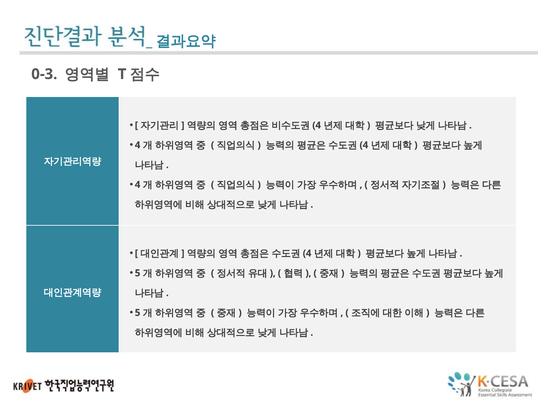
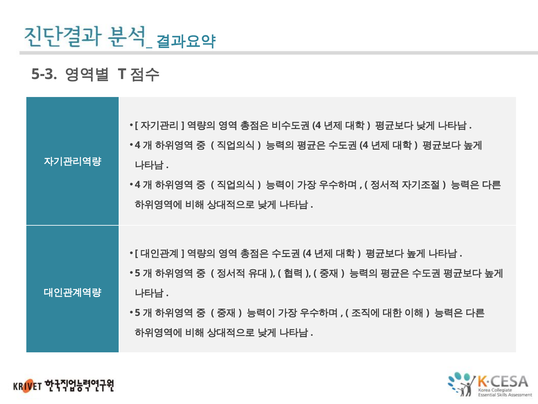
0-3: 0-3 -> 5-3
